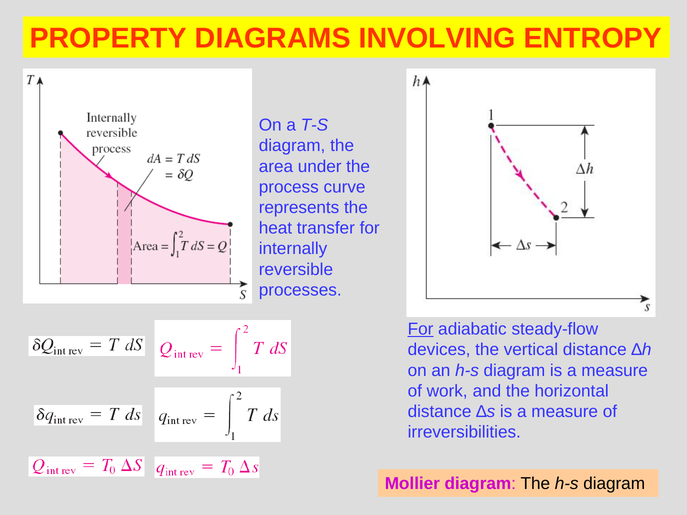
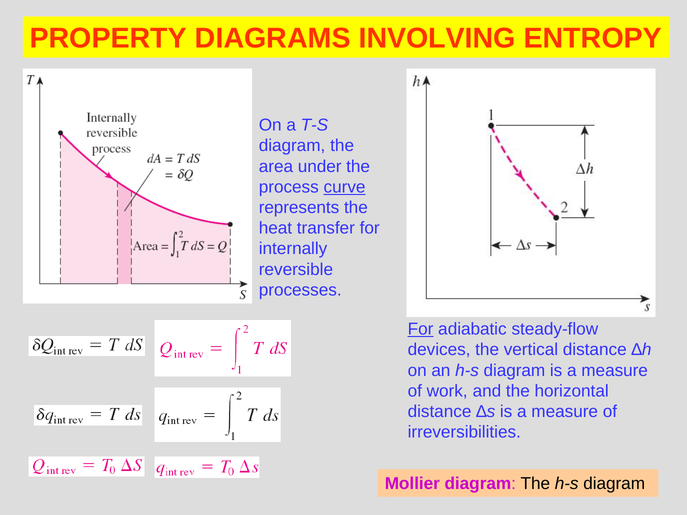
curve underline: none -> present
